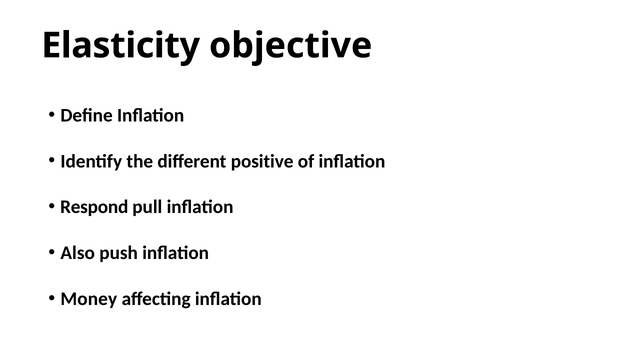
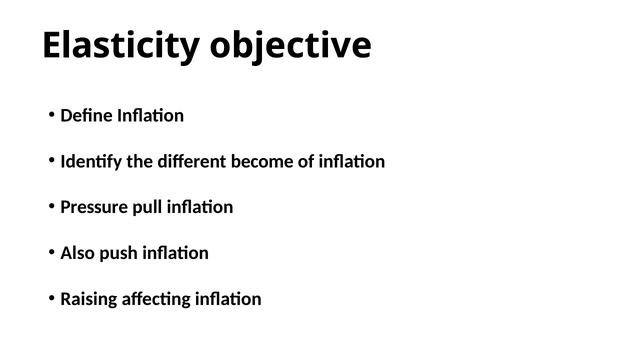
positive: positive -> become
Respond: Respond -> Pressure
Money: Money -> Raising
